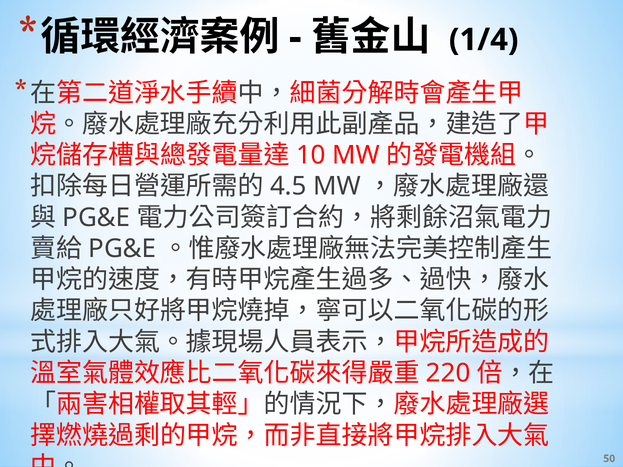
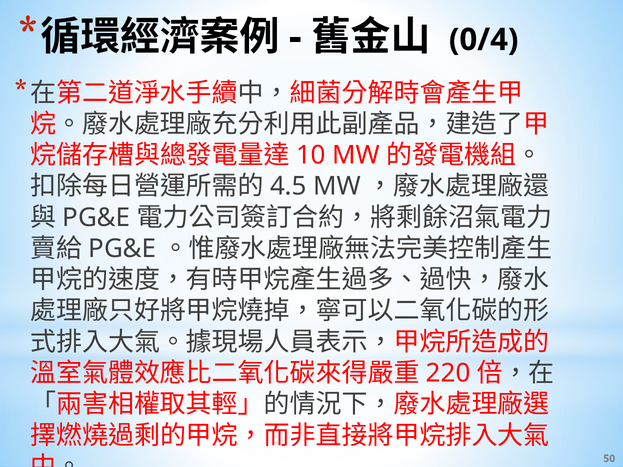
1/4: 1/4 -> 0/4
